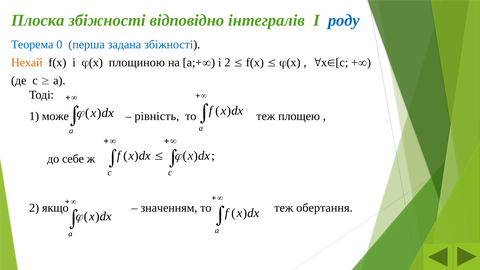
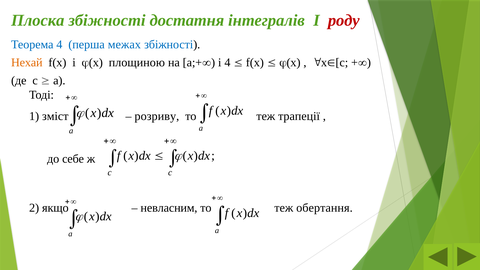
відповідно: відповідно -> достатня
роду colour: blue -> red
Теорема 0: 0 -> 4
задана: задана -> межах
і 2: 2 -> 4
може: може -> зміст
рівність: рівність -> розриву
площею: площею -> трапеції
значенням: значенням -> невласним
